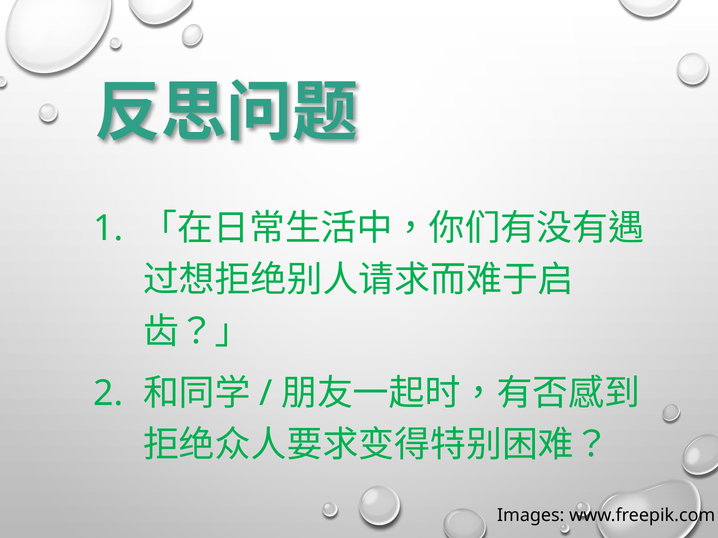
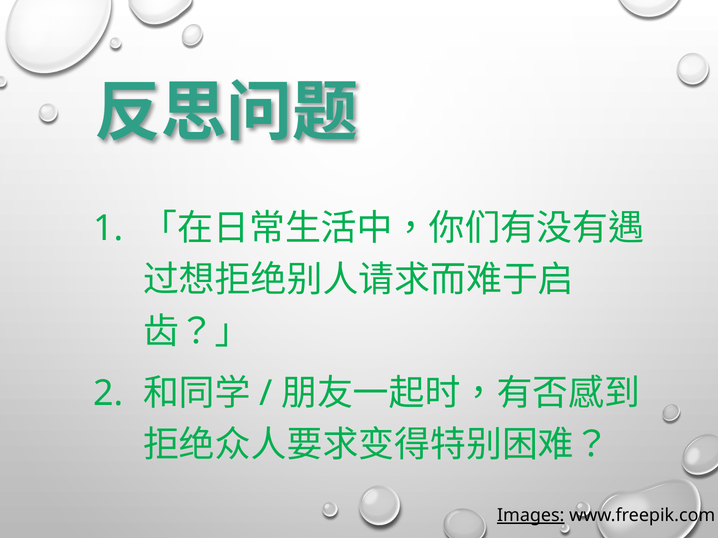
Images underline: none -> present
